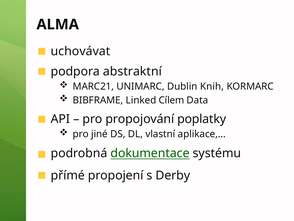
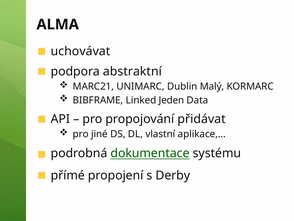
Knih: Knih -> Malý
Cílem: Cílem -> Jeden
poplatky: poplatky -> přidávat
